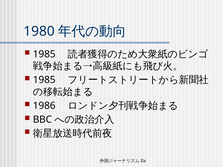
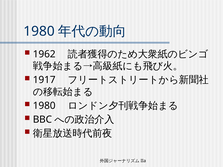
1985 at (44, 54): 1985 -> 1962
1985 at (44, 80): 1985 -> 1917
1986 at (44, 106): 1986 -> 1980
